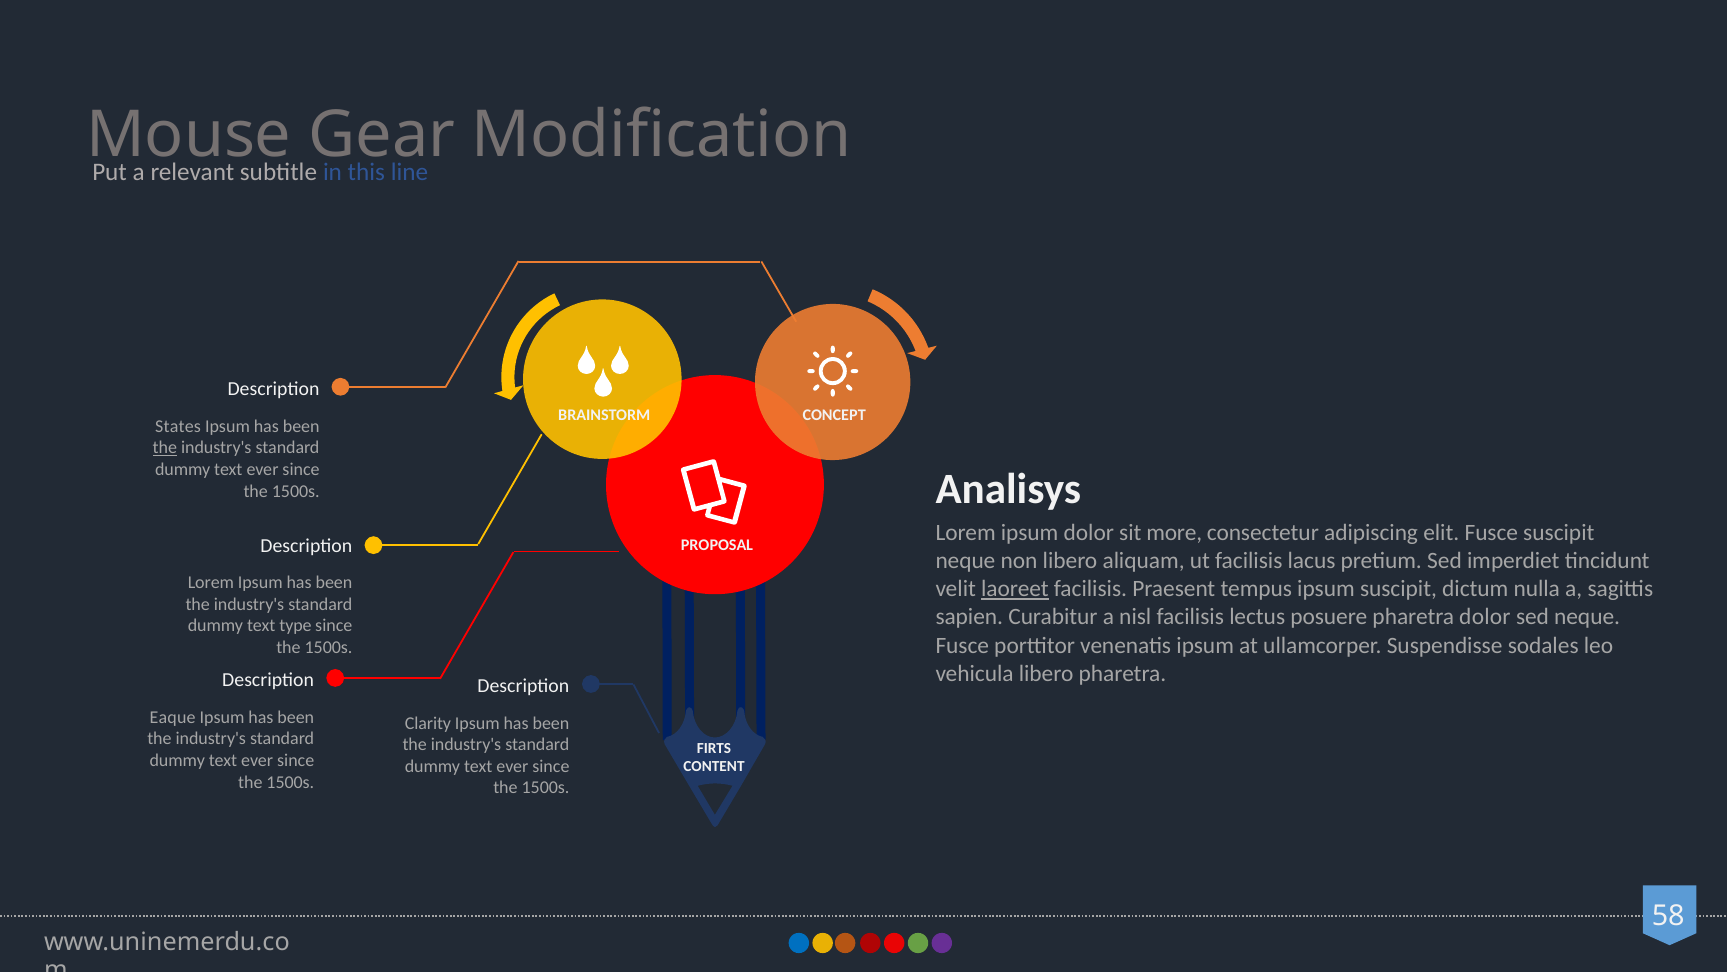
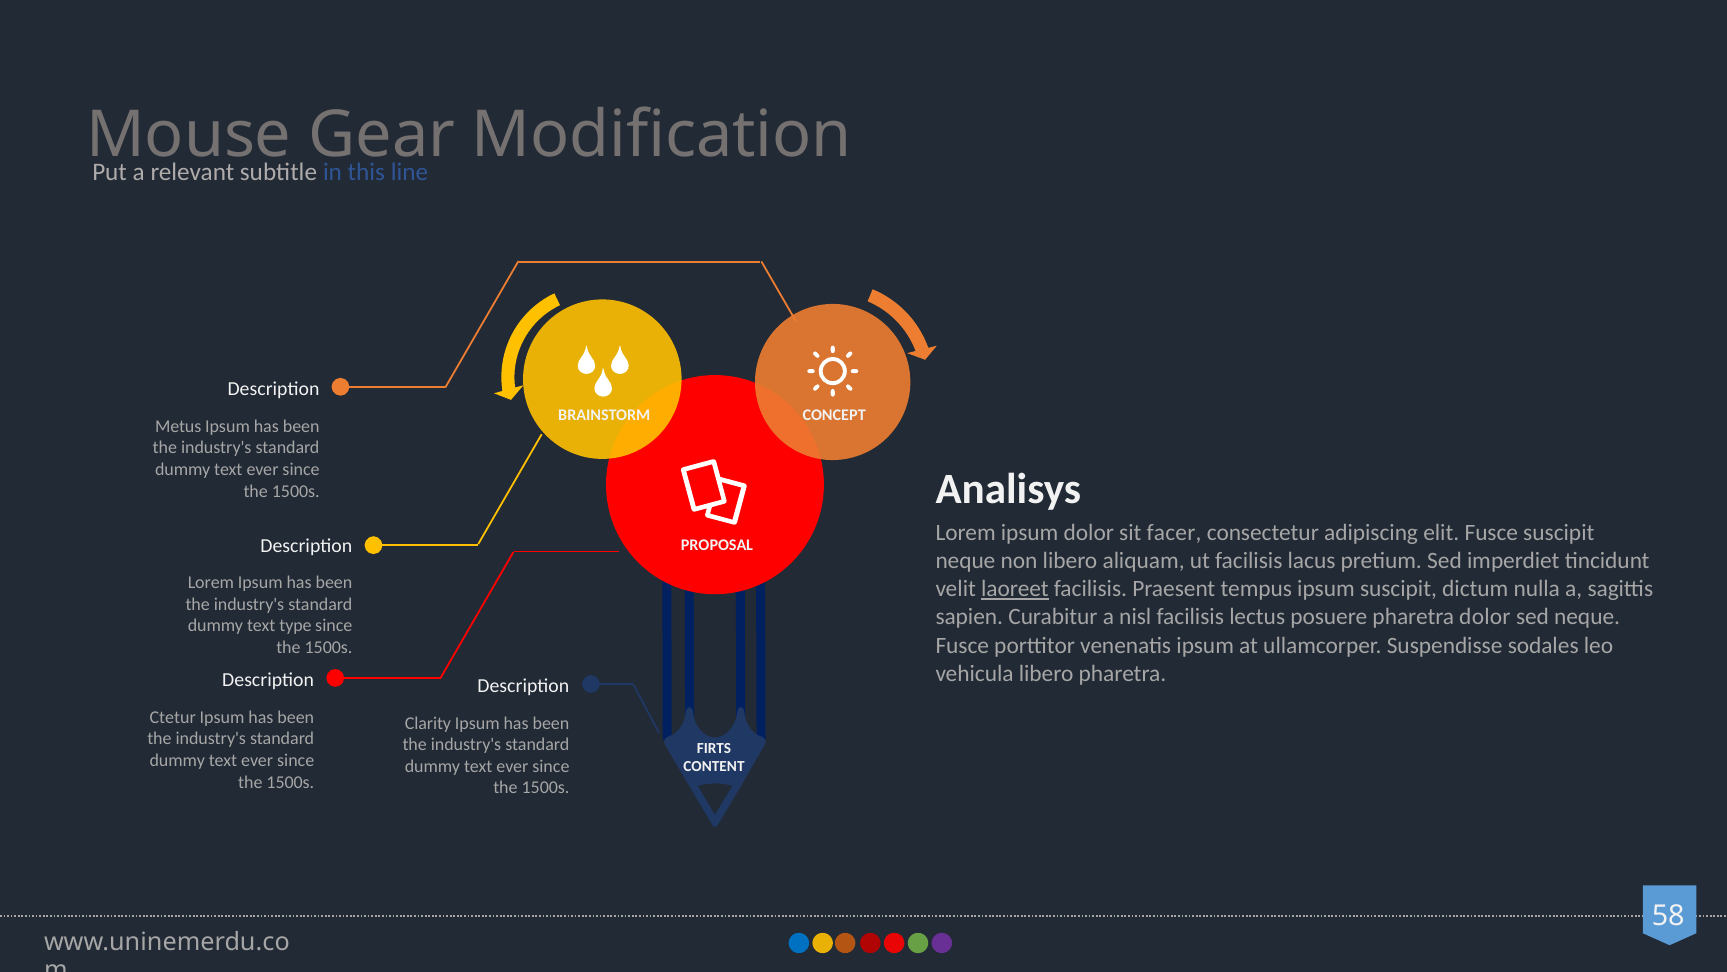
States: States -> Metus
the at (165, 448) underline: present -> none
more: more -> facer
Eaque: Eaque -> Ctetur
